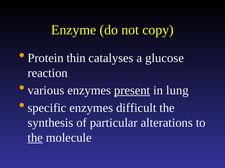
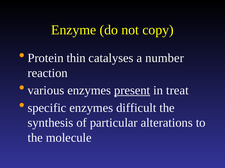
glucose: glucose -> number
lung: lung -> treat
the at (35, 138) underline: present -> none
